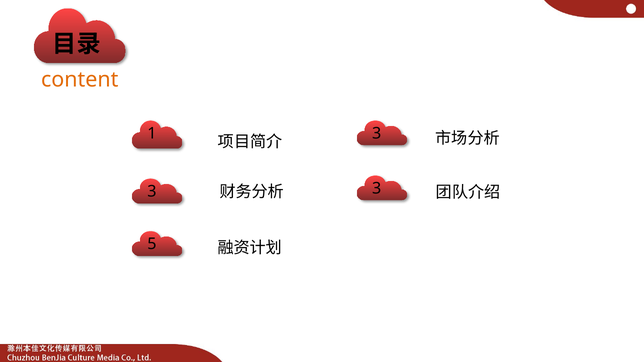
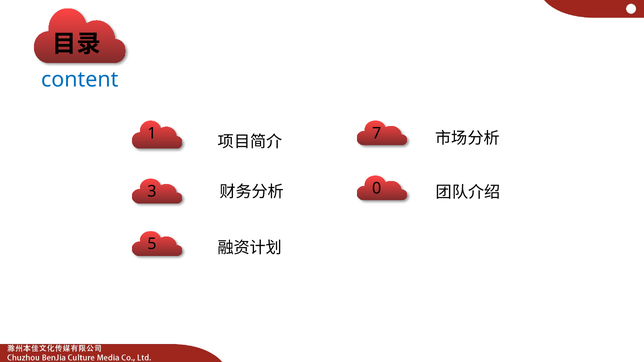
content colour: orange -> blue
1 3: 3 -> 7
3 at (377, 189): 3 -> 0
